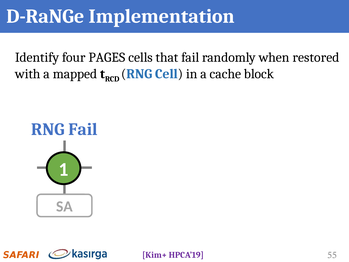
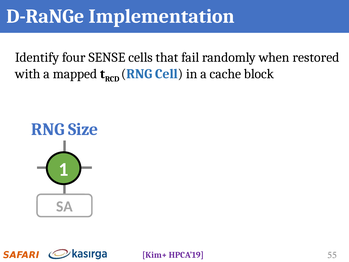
PAGES: PAGES -> SENSE
RNG Fail: Fail -> Size
